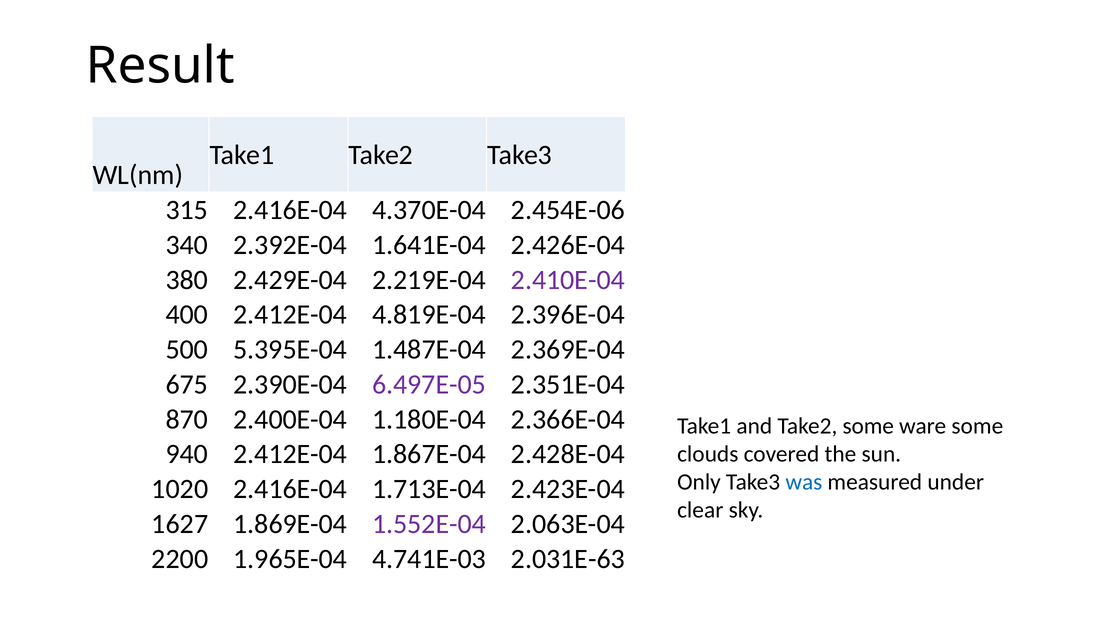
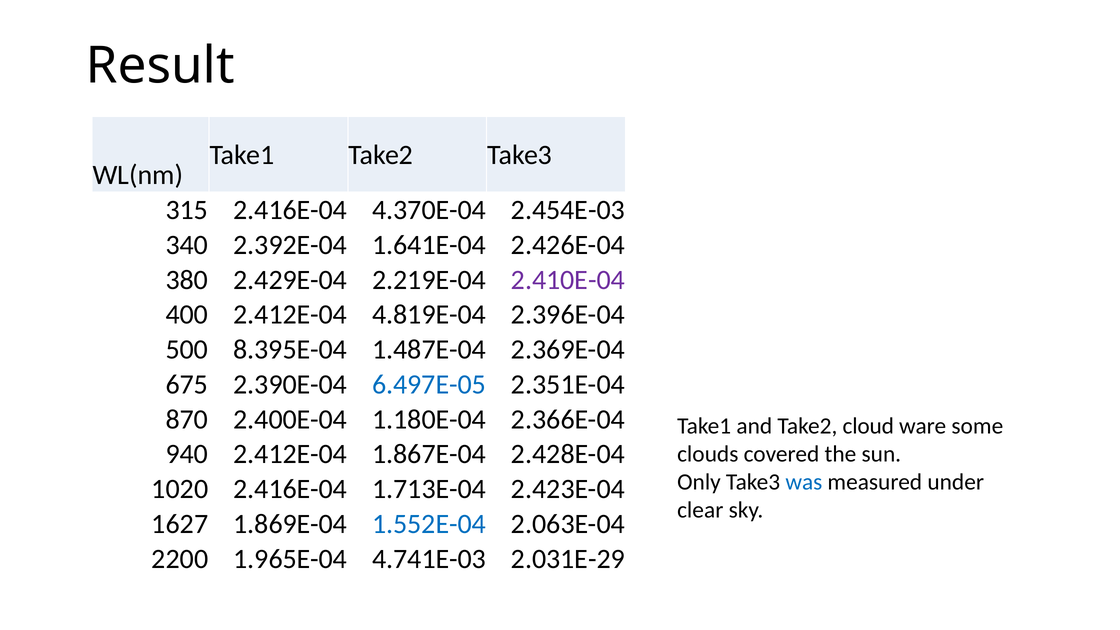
2.454E-06: 2.454E-06 -> 2.454E-03
5.395E-04: 5.395E-04 -> 8.395E-04
6.497E-05 colour: purple -> blue
Take2 some: some -> cloud
1.552E-04 colour: purple -> blue
2.031E-63: 2.031E-63 -> 2.031E-29
